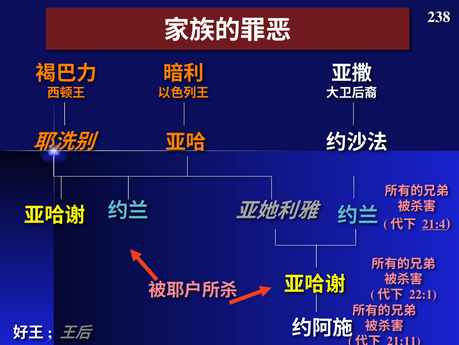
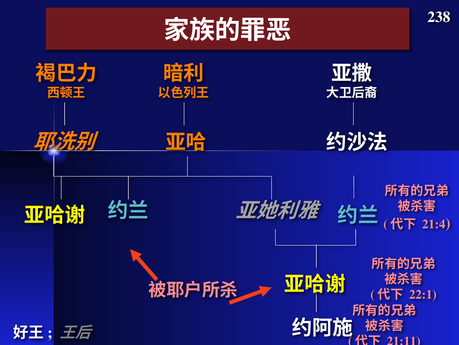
21:4 underline: present -> none
